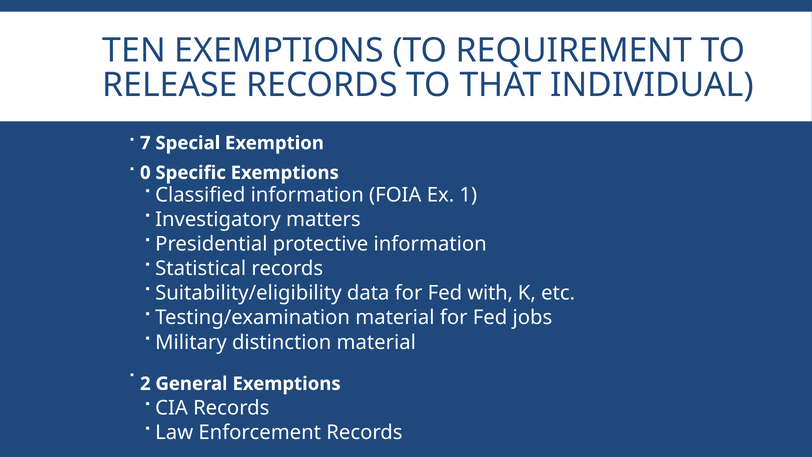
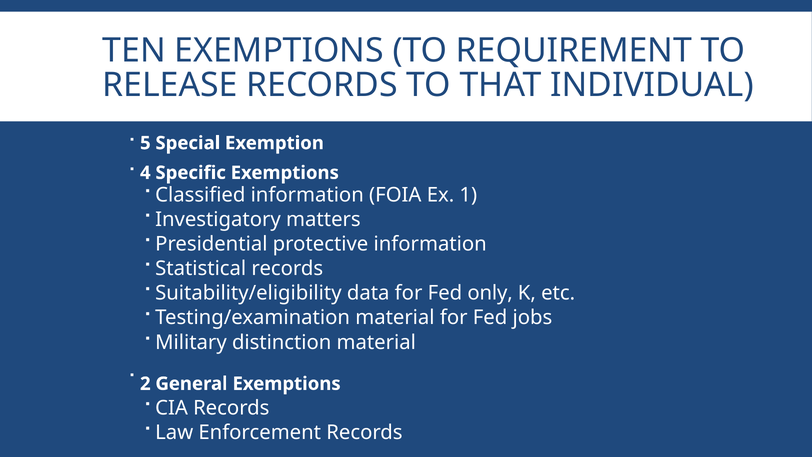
7: 7 -> 5
0: 0 -> 4
with: with -> only
